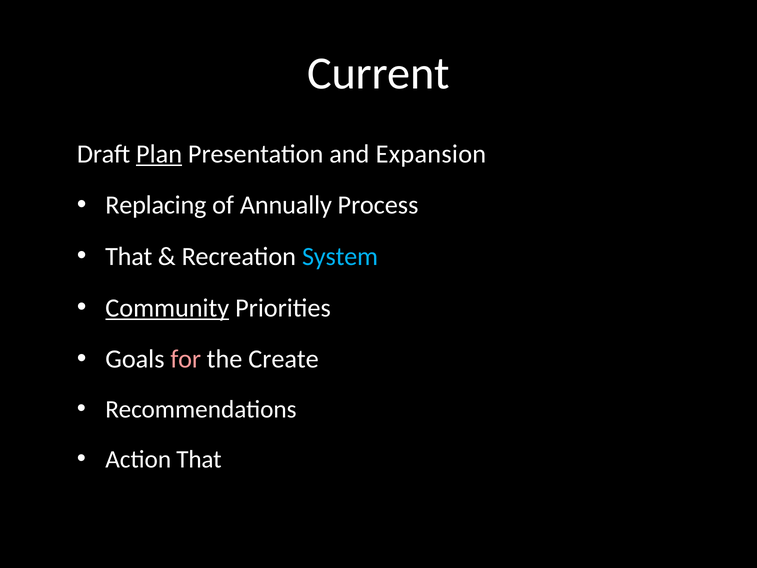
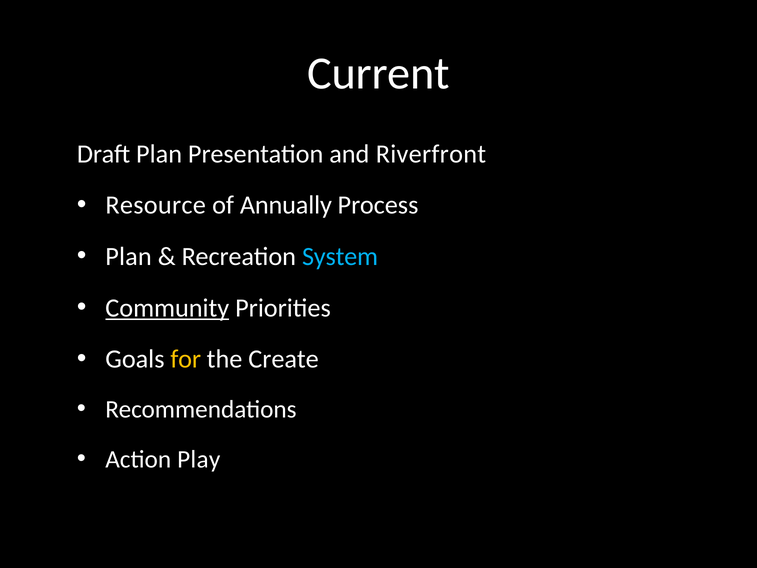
Plan at (159, 154) underline: present -> none
Expansion: Expansion -> Riverfront
Replacing: Replacing -> Resource
That at (129, 256): That -> Plan
for colour: pink -> yellow
Action That: That -> Play
